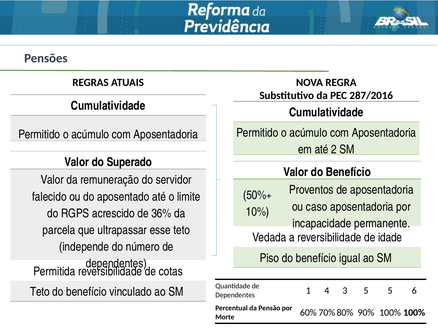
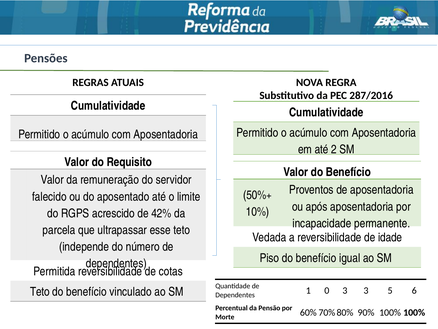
Superado: Superado -> Requisito
caso: caso -> após
36%: 36% -> 42%
4: 4 -> 0
3 5: 5 -> 3
